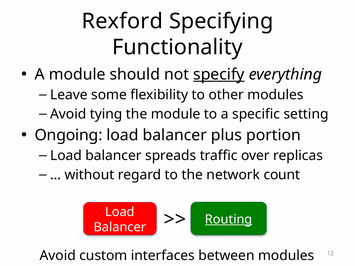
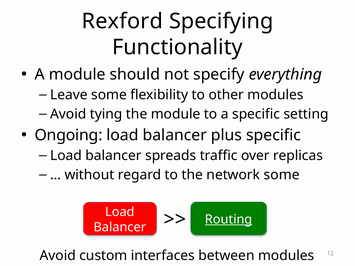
specify underline: present -> none
plus portion: portion -> specific
network count: count -> some
